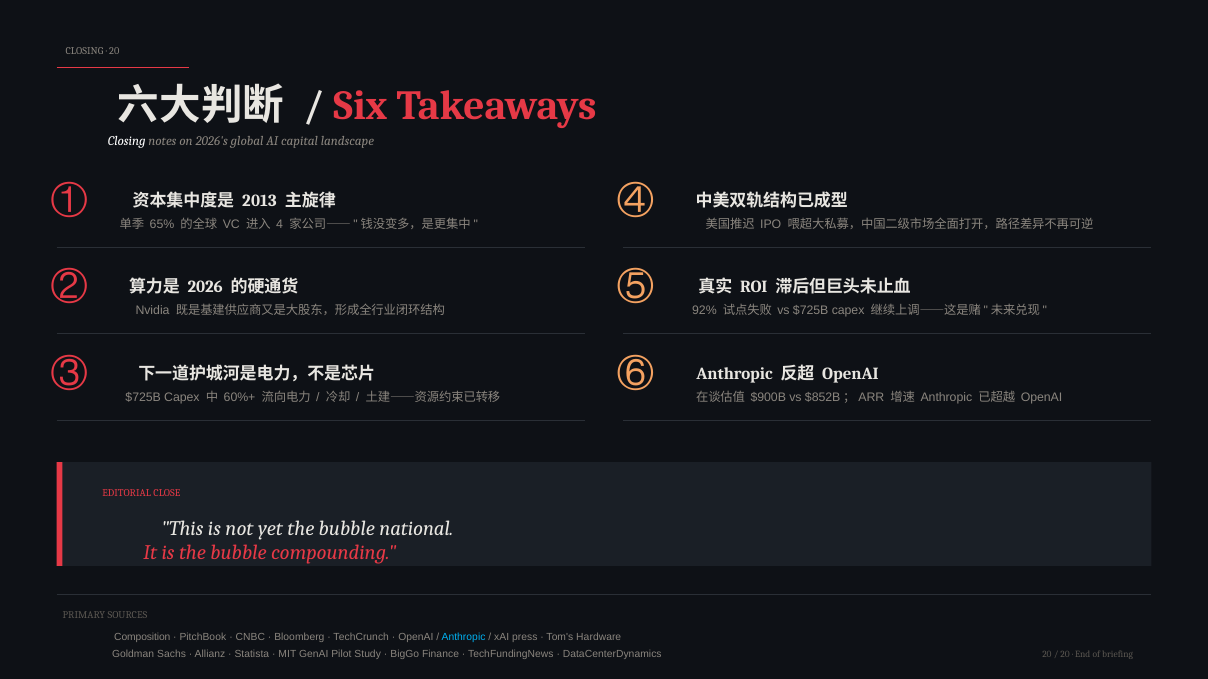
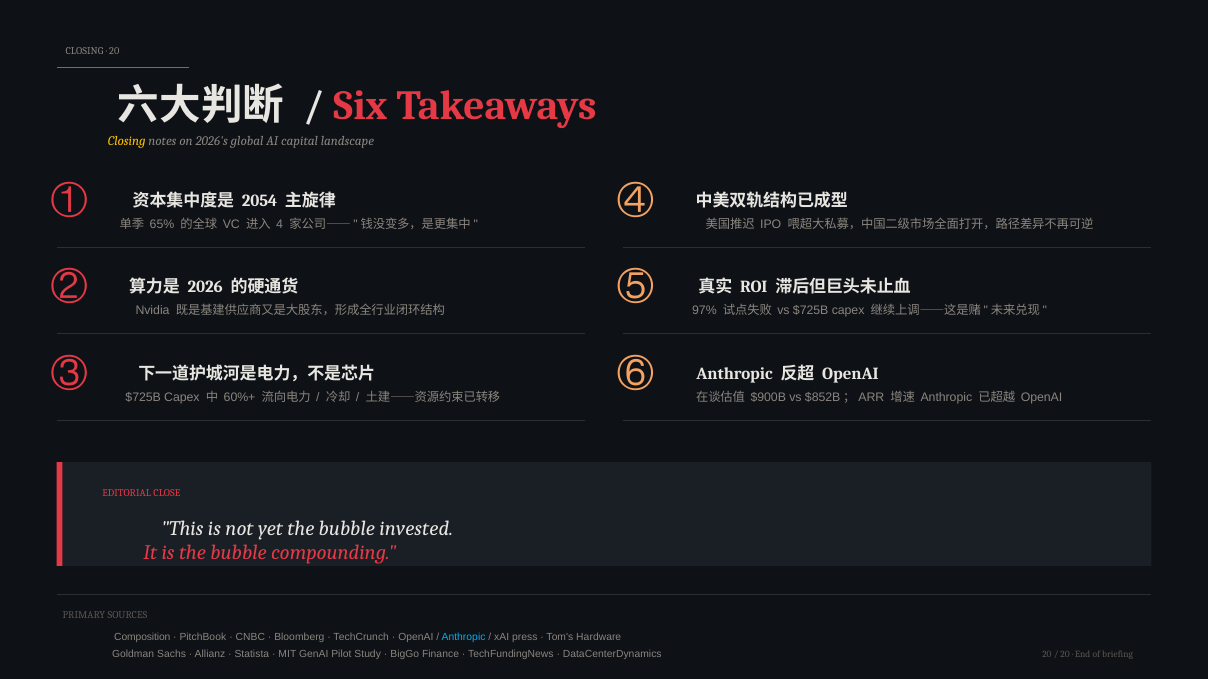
Closing at (127, 141) colour: white -> yellow
2013: 2013 -> 2054
92%: 92% -> 97%
national: national -> invested
